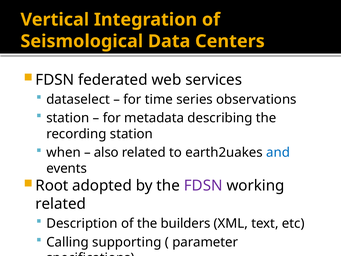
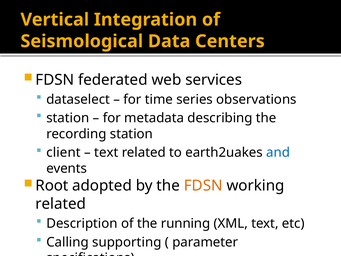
when: when -> client
also at (106, 152): also -> text
FDSN at (203, 186) colour: purple -> orange
builders: builders -> running
